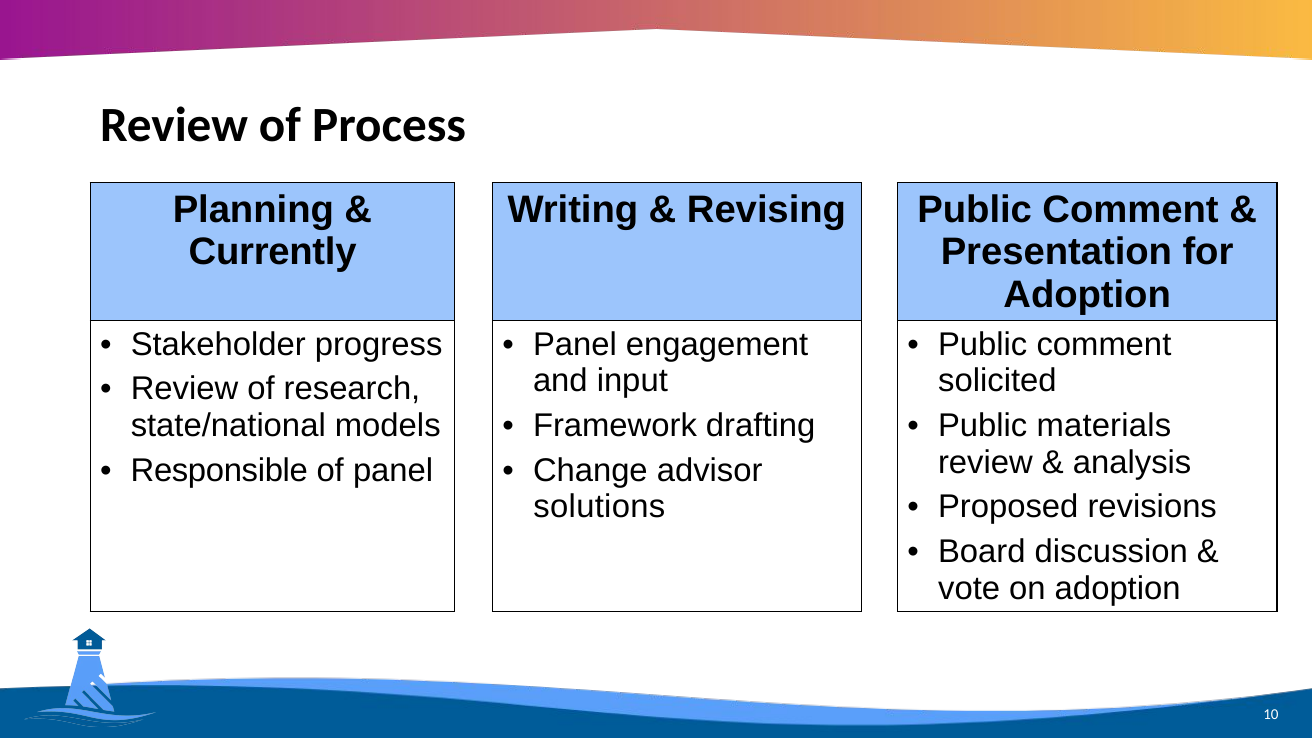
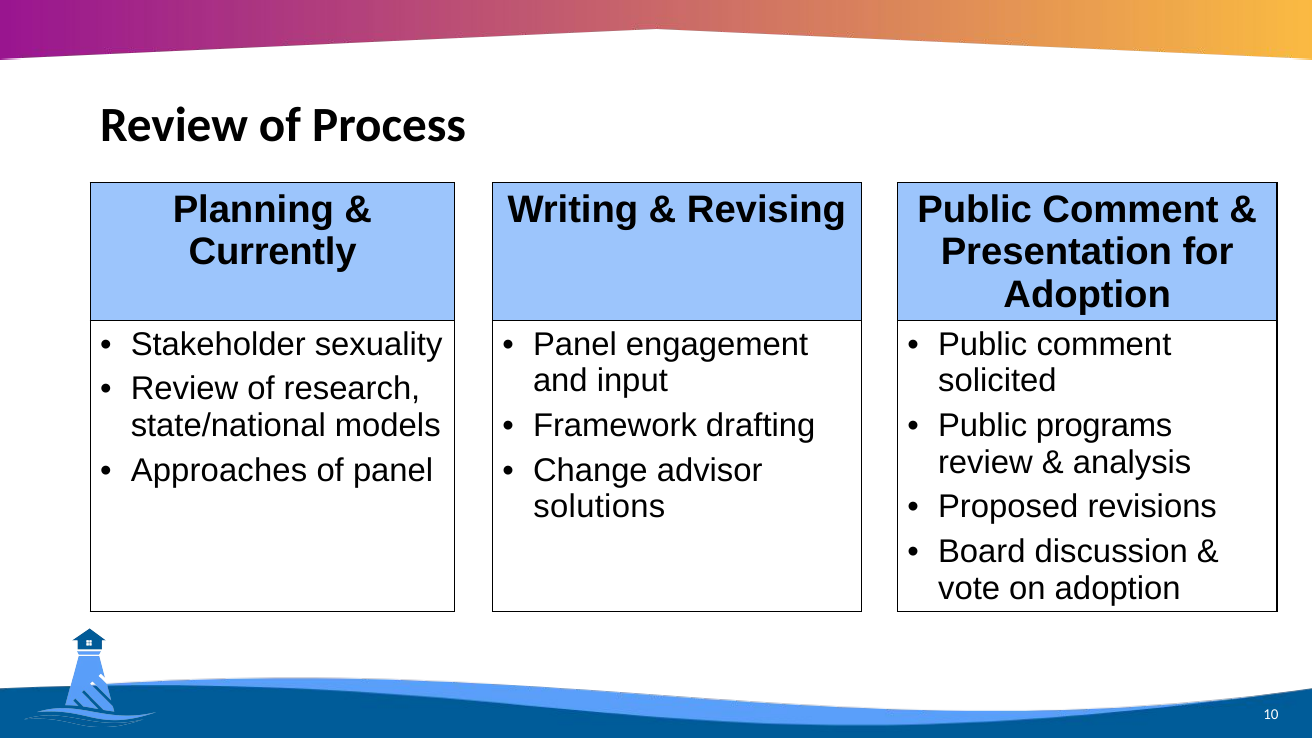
progress: progress -> sexuality
materials: materials -> programs
Responsible: Responsible -> Approaches
